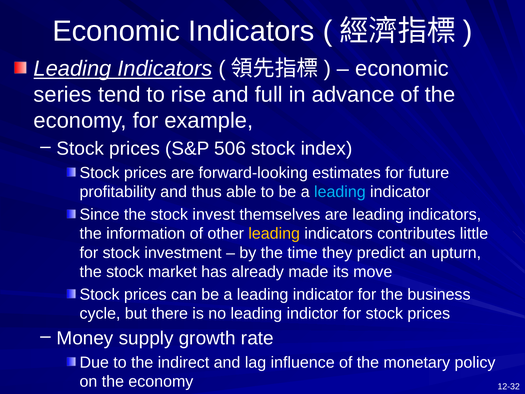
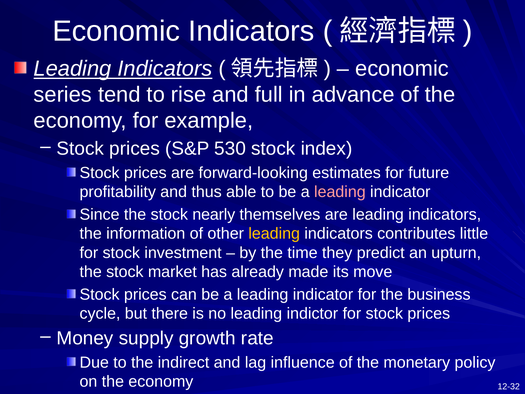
506: 506 -> 530
leading at (340, 192) colour: light blue -> pink
invest: invest -> nearly
